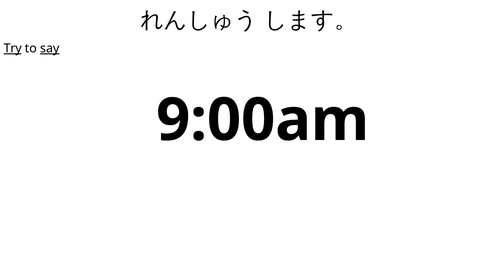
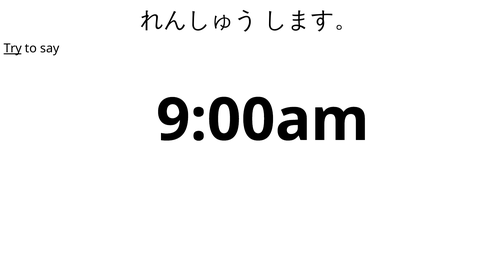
say underline: present -> none
